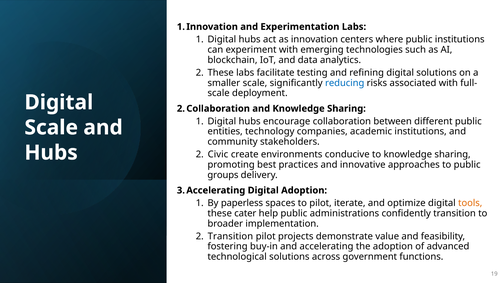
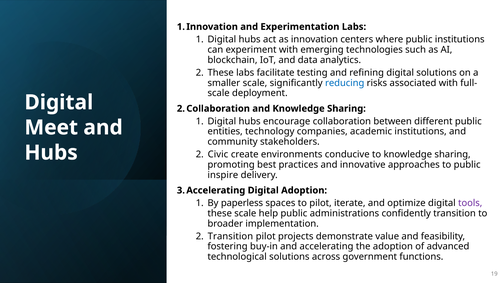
Scale at (51, 127): Scale -> Meet
groups: groups -> inspire
tools colour: orange -> purple
these cater: cater -> scale
